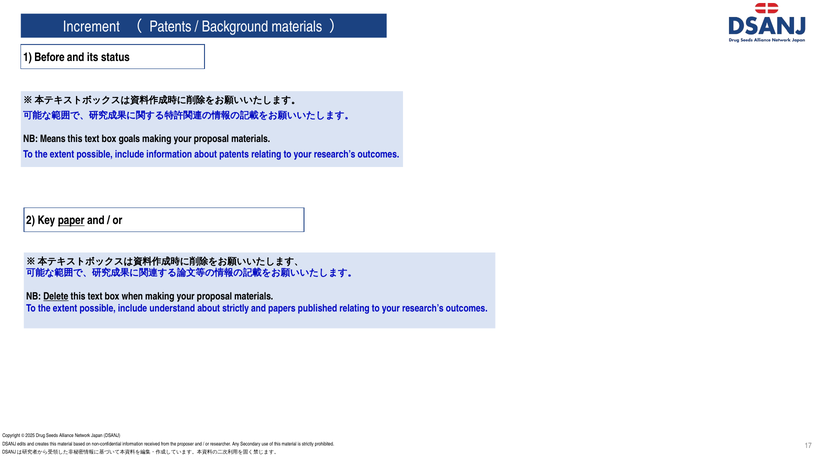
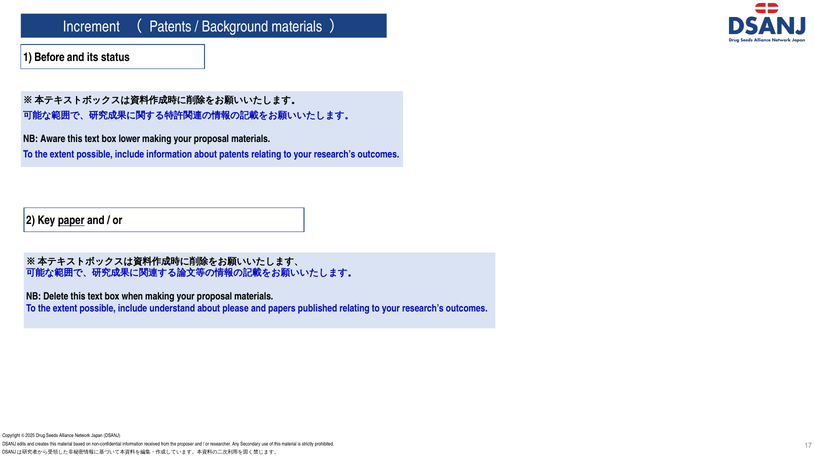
Means: Means -> Aware
goals: goals -> lower
Delete underline: present -> none
about strictly: strictly -> please
